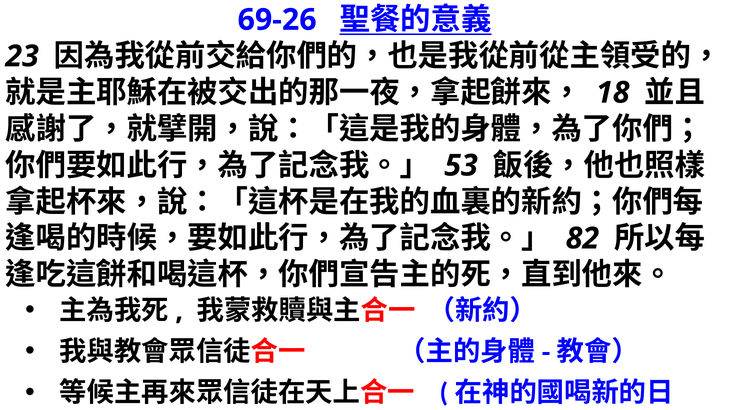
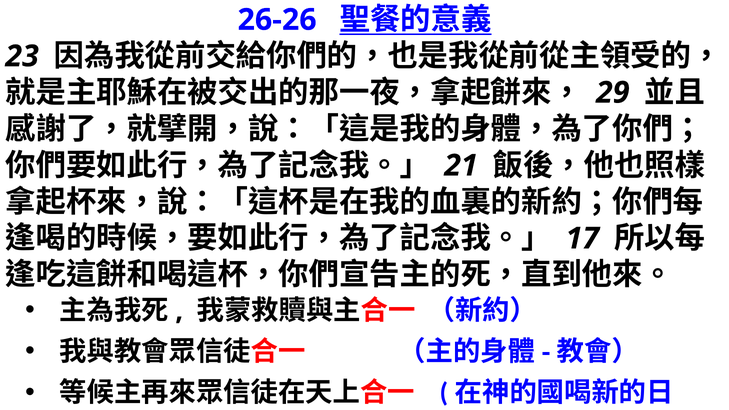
69-26: 69-26 -> 26-26
18: 18 -> 29
53: 53 -> 21
82: 82 -> 17
